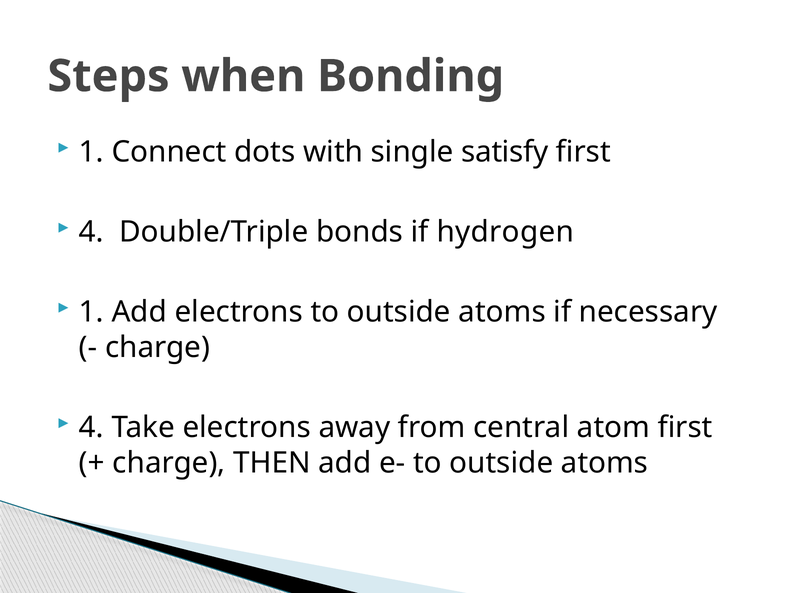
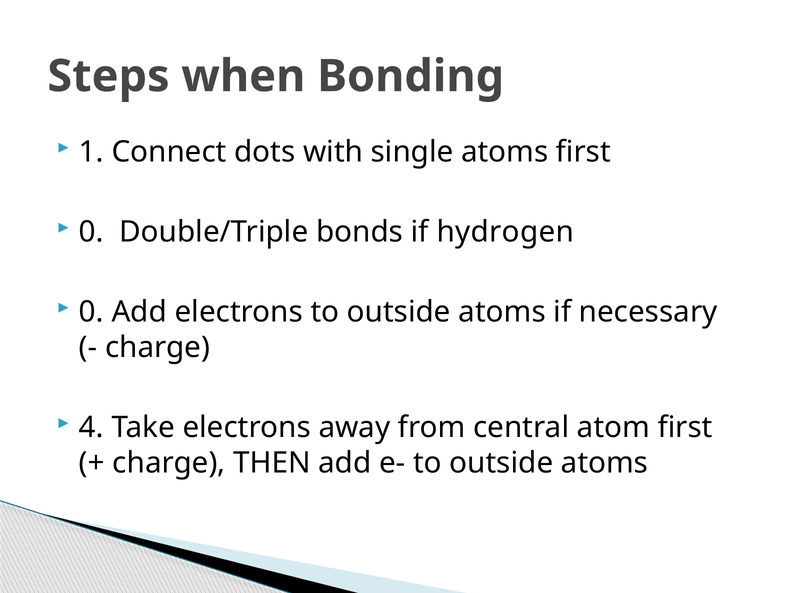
single satisfy: satisfy -> atoms
4 at (91, 232): 4 -> 0
1 at (91, 312): 1 -> 0
